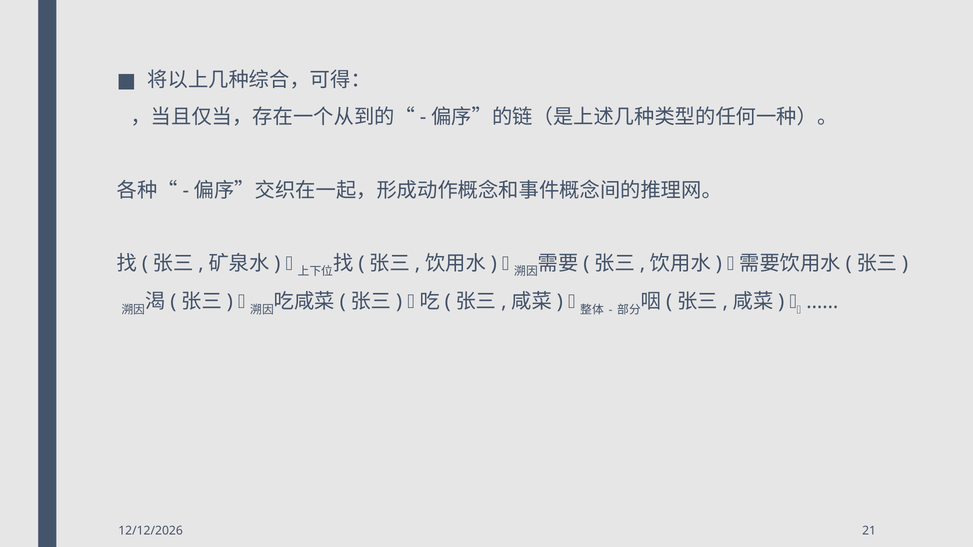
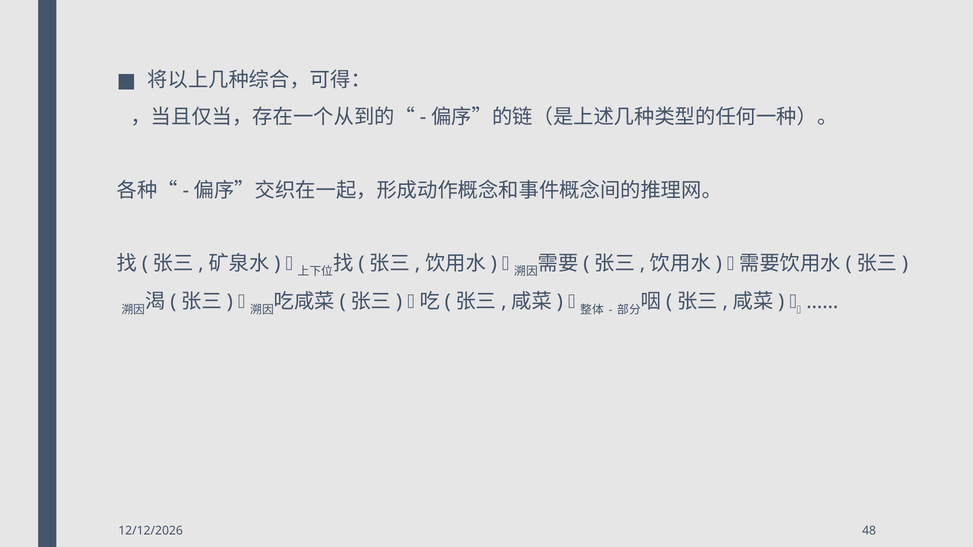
21: 21 -> 48
